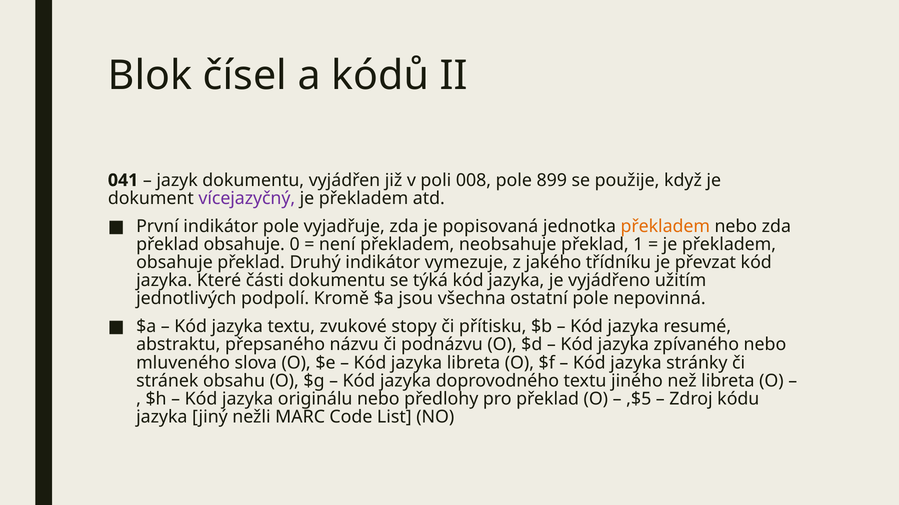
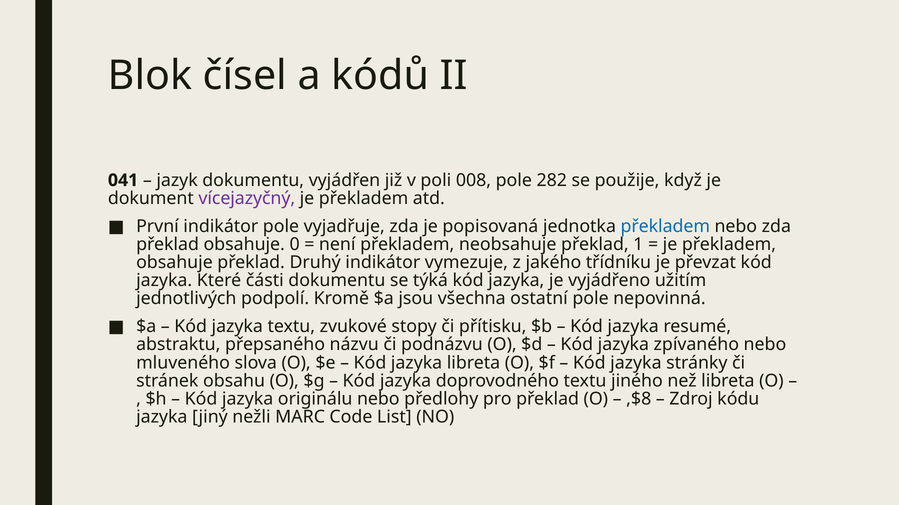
899: 899 -> 282
překladem at (665, 227) colour: orange -> blue
,$5: ,$5 -> ,$8
